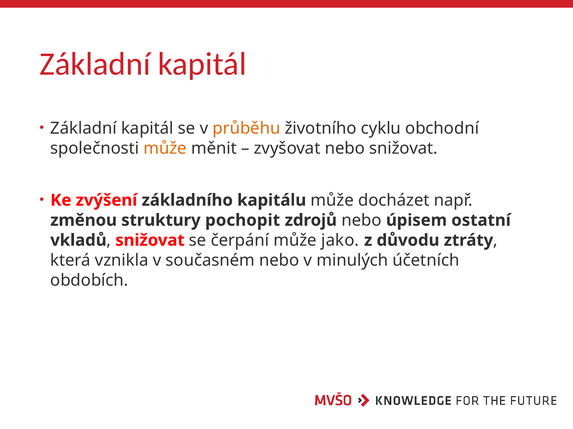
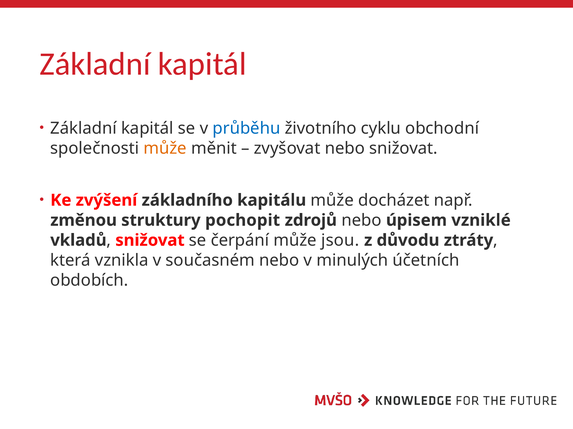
průběhu colour: orange -> blue
ostatní: ostatní -> vzniklé
jako: jako -> jsou
